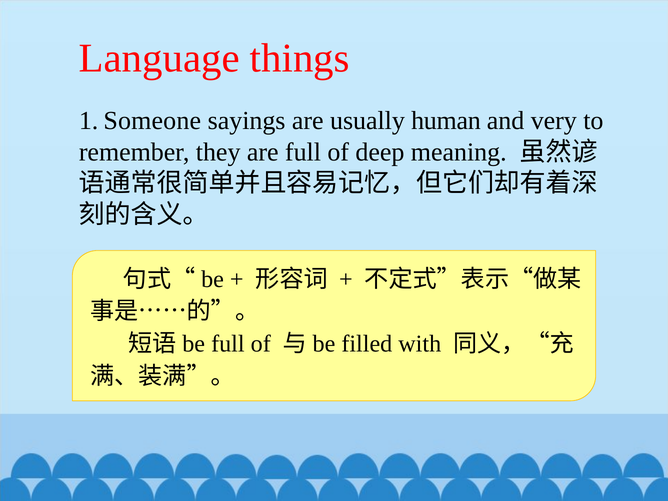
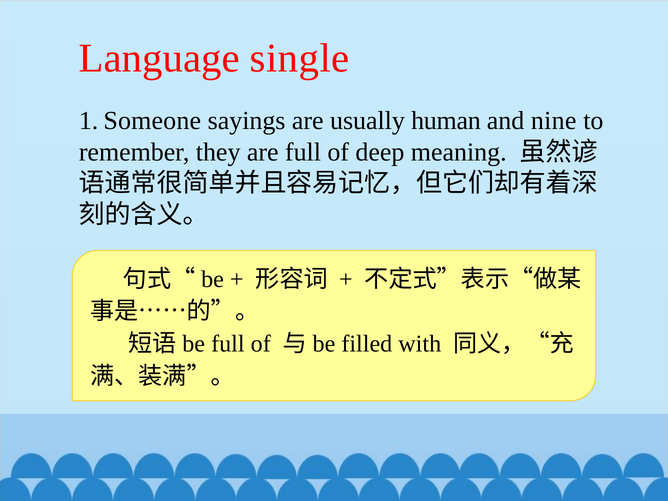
things: things -> single
very: very -> nine
